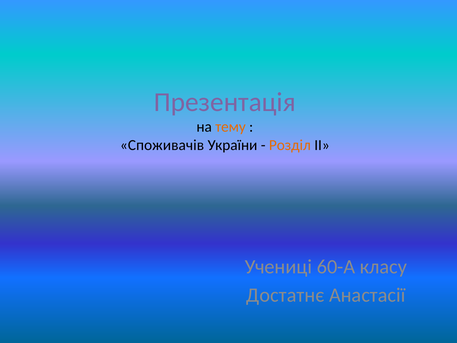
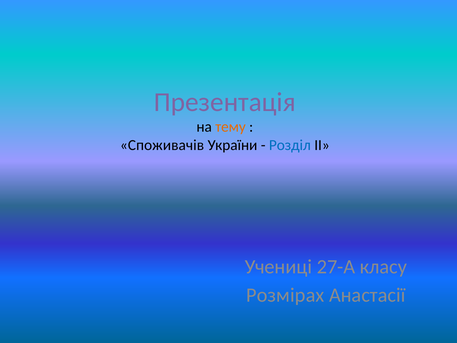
Розділ colour: orange -> blue
60-А: 60-А -> 27-А
Достатнє: Достатнє -> Розмірах
